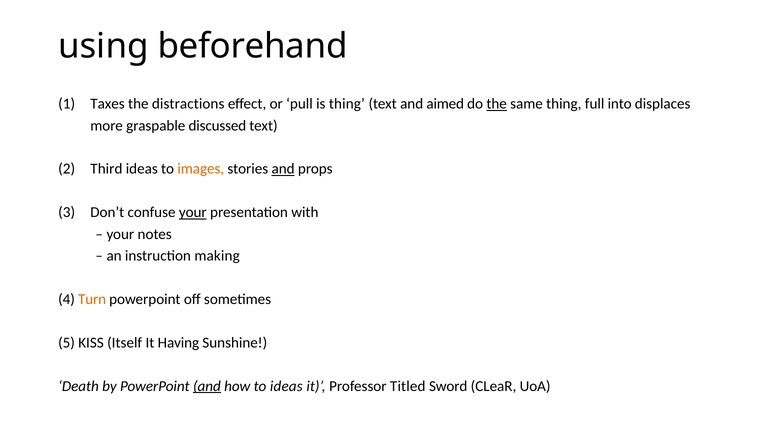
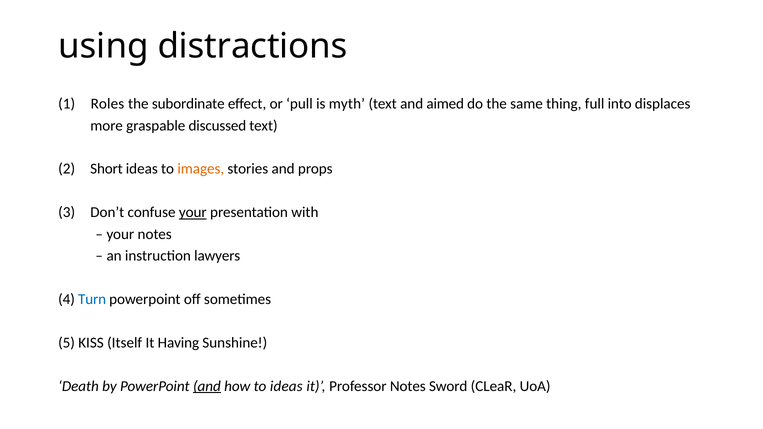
beforehand: beforehand -> distractions
Taxes: Taxes -> Roles
distractions: distractions -> subordinate
is thing: thing -> myth
the at (497, 104) underline: present -> none
Third: Third -> Short
and at (283, 169) underline: present -> none
making: making -> lawyers
Turn colour: orange -> blue
Professor Titled: Titled -> Notes
